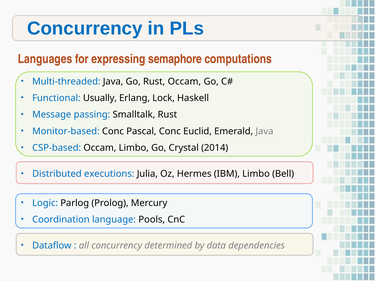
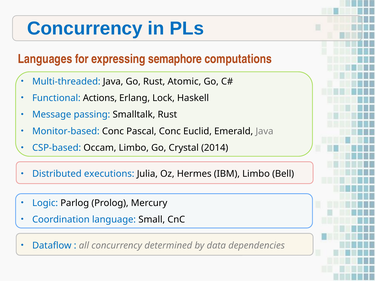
Rust Occam: Occam -> Atomic
Usually: Usually -> Actions
Pools: Pools -> Small
